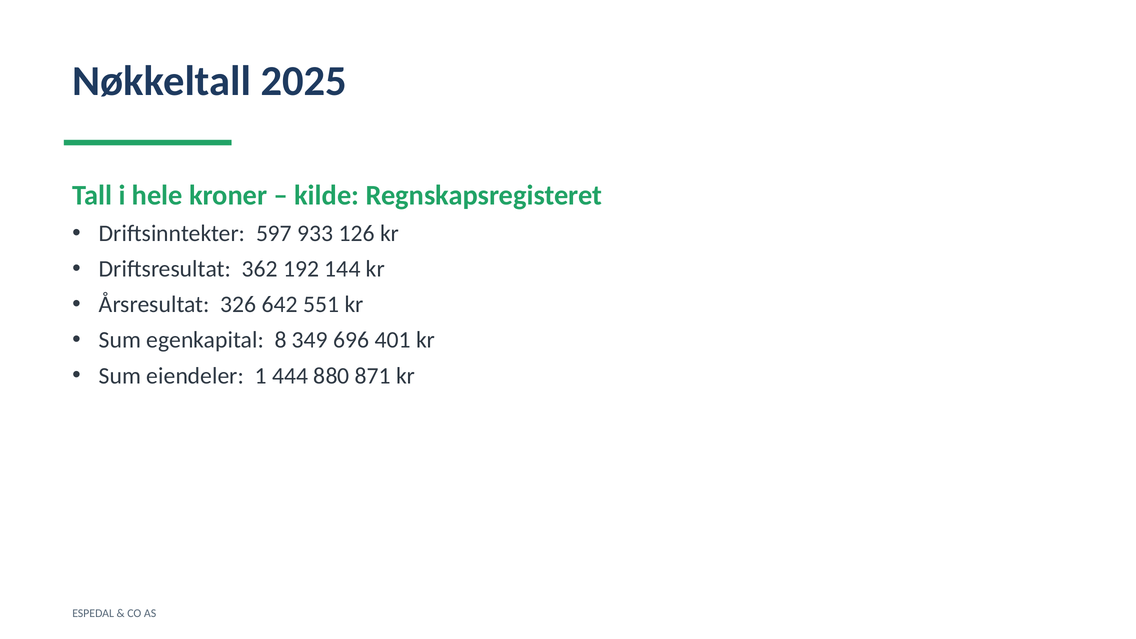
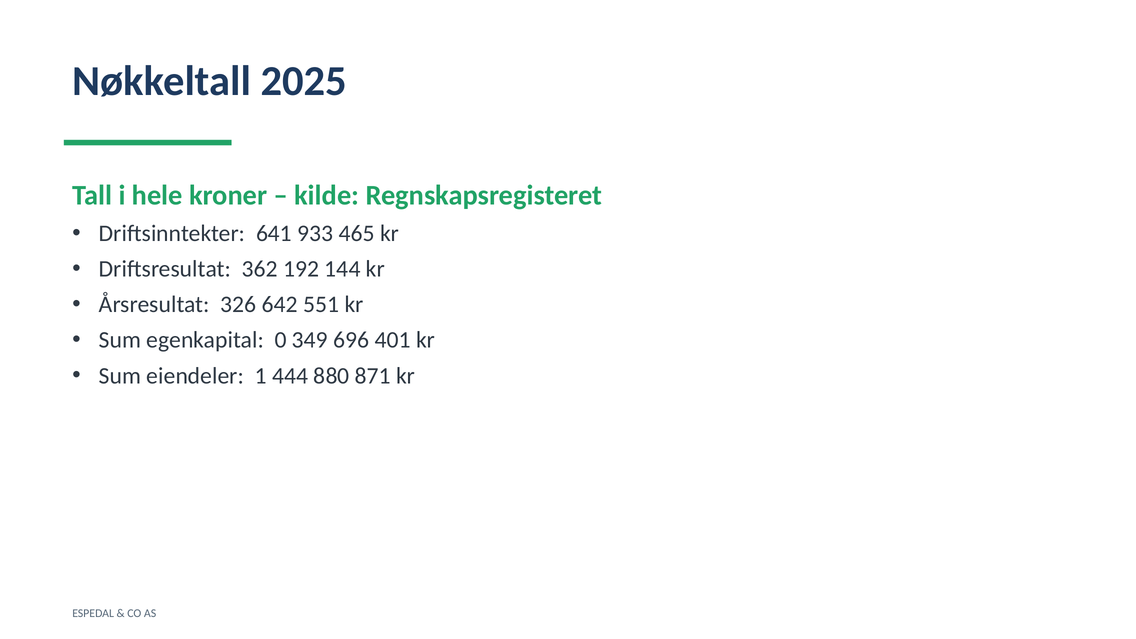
597: 597 -> 641
126: 126 -> 465
8: 8 -> 0
